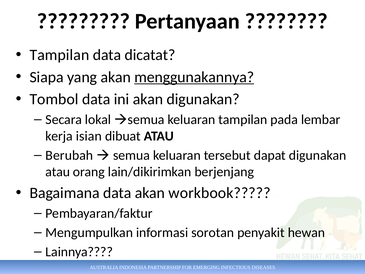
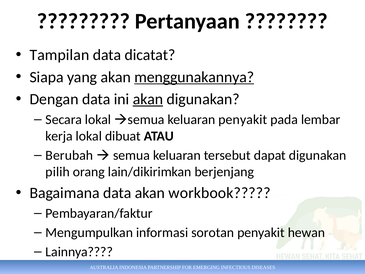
Tombol: Tombol -> Dengan
akan at (148, 99) underline: none -> present
keluaran tampilan: tampilan -> penyakit
kerja isian: isian -> lokal
atau at (58, 172): atau -> pilih
